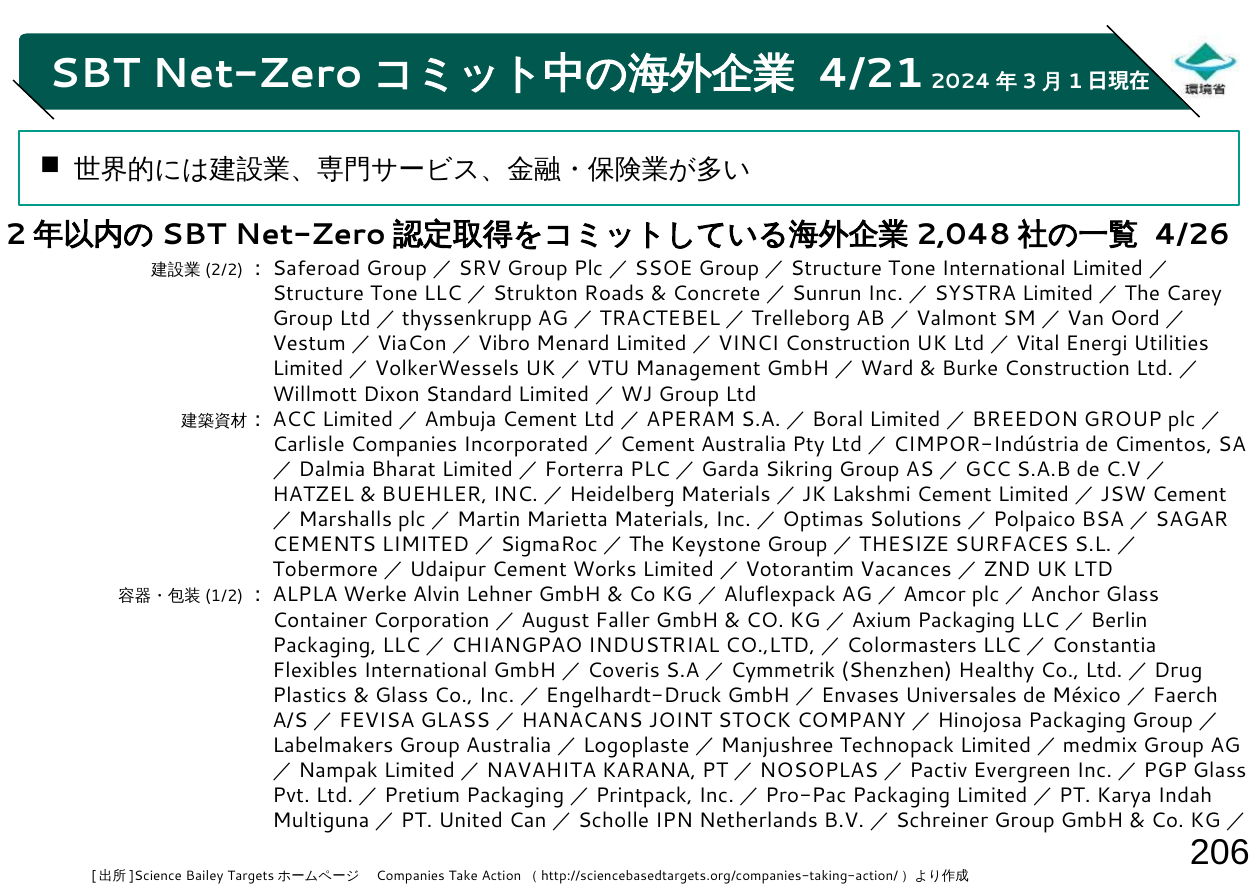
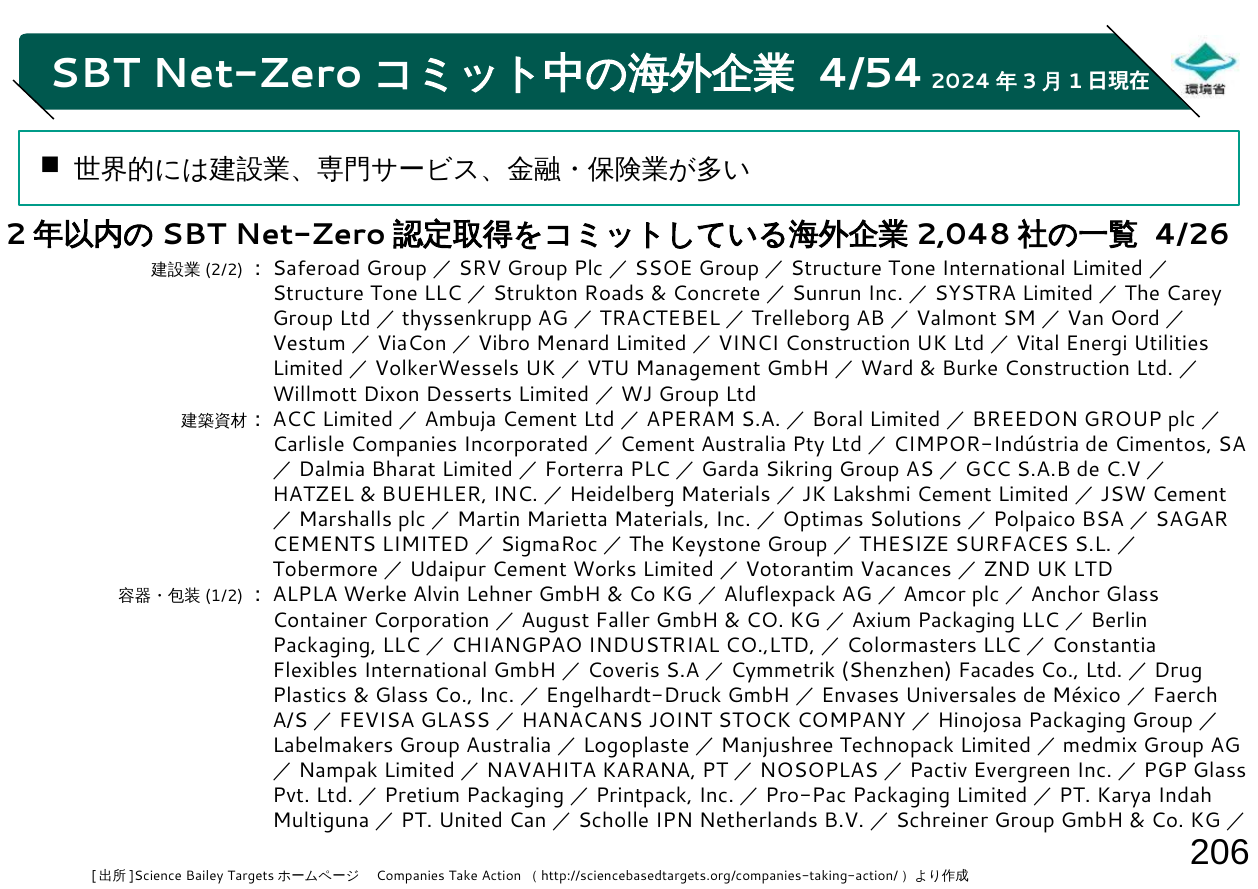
4/21: 4/21 -> 4/54
Standard: Standard -> Desserts
Healthy: Healthy -> Facades
